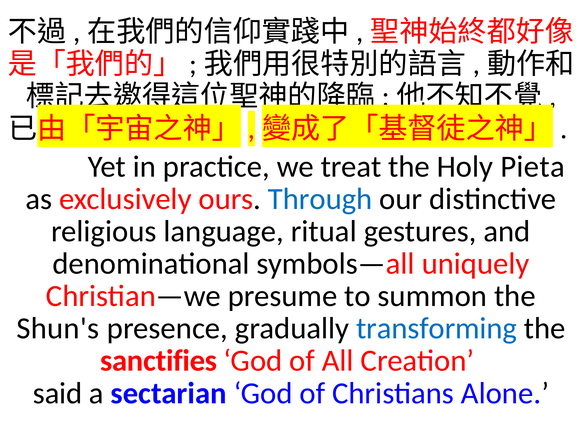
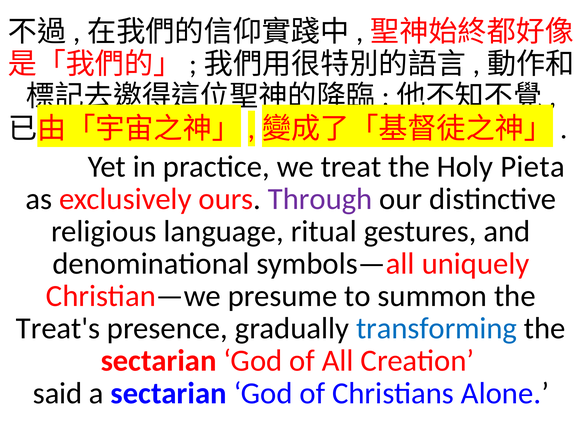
Through colour: blue -> purple
Shun's: Shun's -> Treat's
sanctifies at (159, 360): sanctifies -> sectarian
